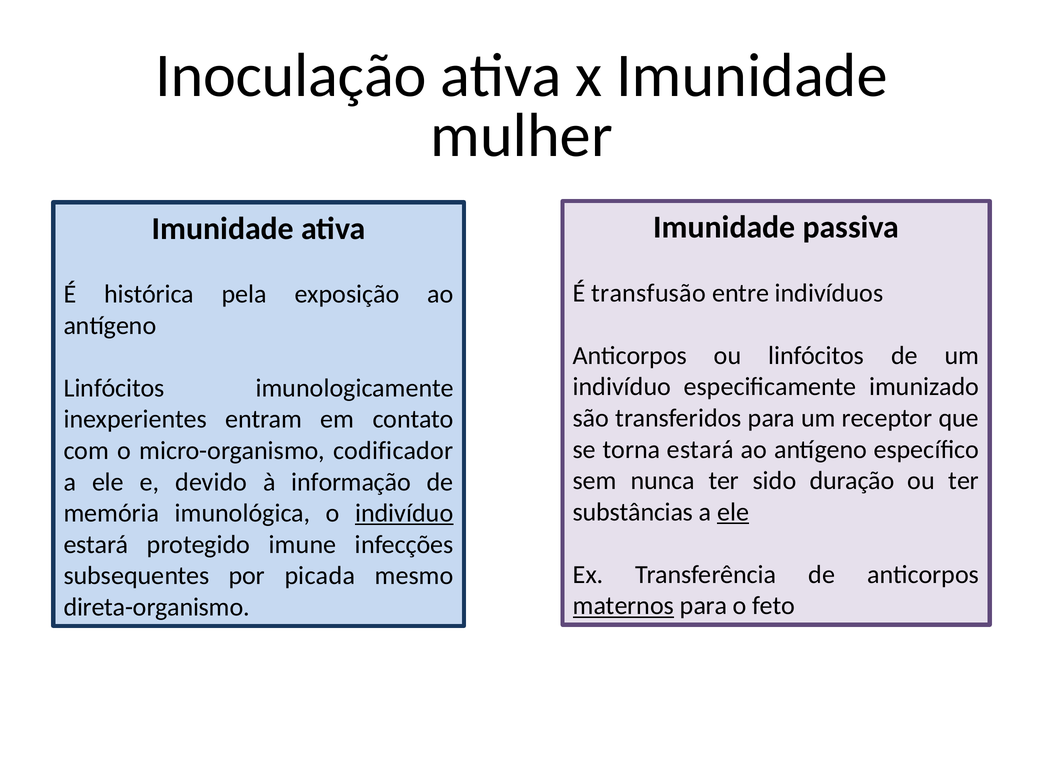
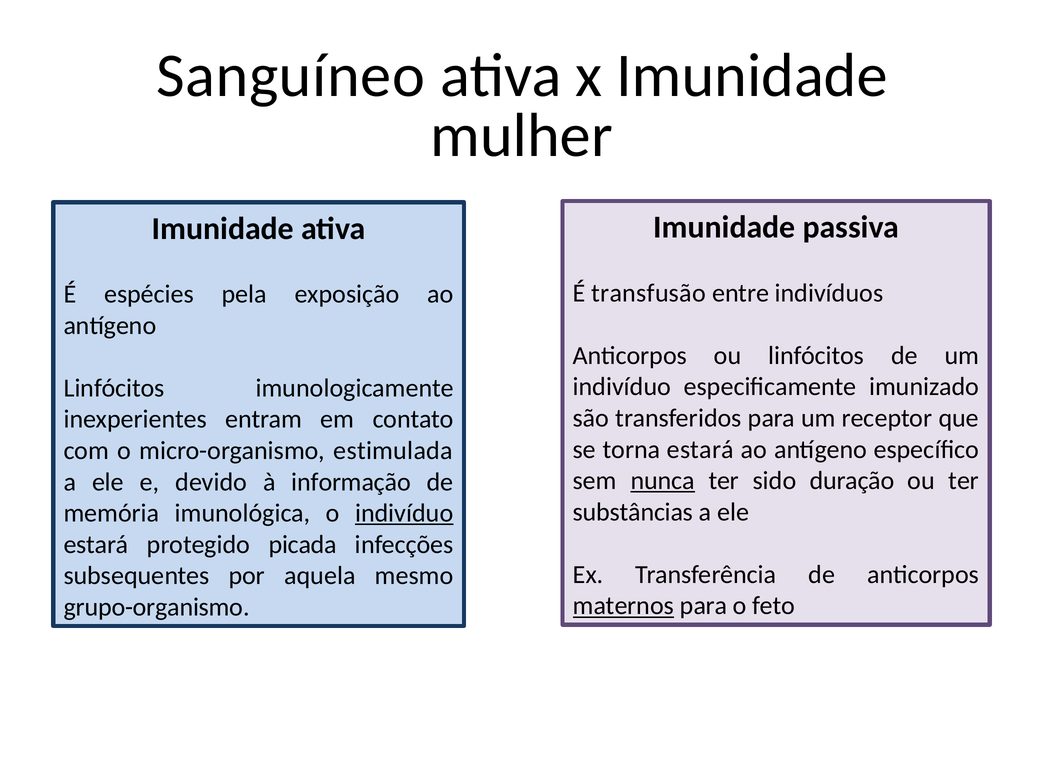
Inoculação: Inoculação -> Sanguíneo
histórica: histórica -> espécies
codificador: codificador -> estimulada
nunca underline: none -> present
ele at (733, 512) underline: present -> none
imune: imune -> picada
picada: picada -> aquela
direta-organismo: direta-organismo -> grupo-organismo
